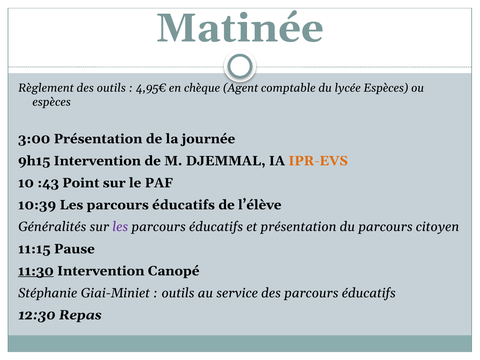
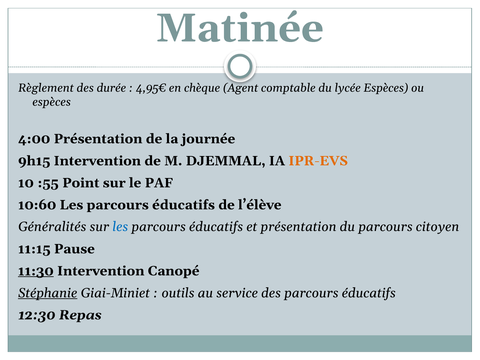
des outils: outils -> durée
3:00: 3:00 -> 4:00
:43: :43 -> :55
10:39: 10:39 -> 10:60
les at (120, 227) colour: purple -> blue
Stéphanie underline: none -> present
